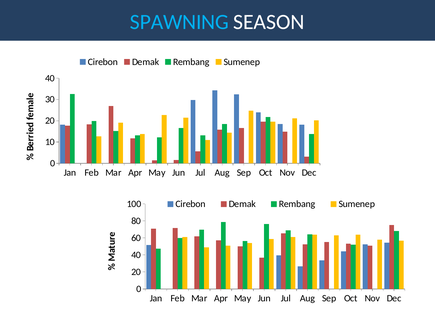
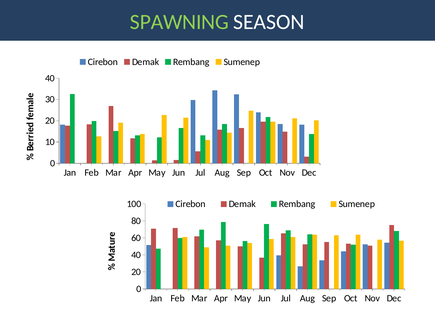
SPAWNING colour: light blue -> light green
